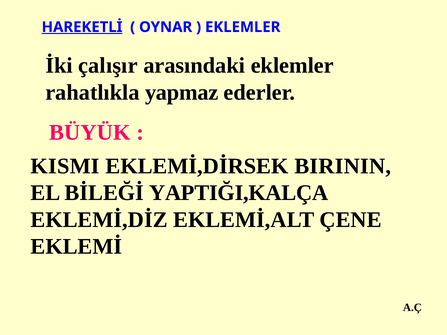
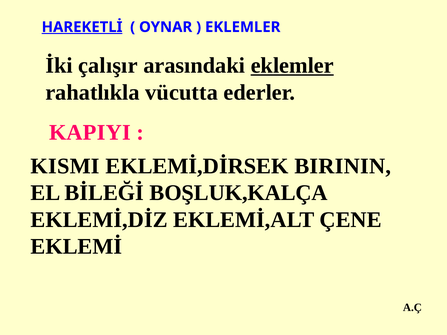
eklemler at (292, 66) underline: none -> present
yapmaz: yapmaz -> vücutta
BÜYÜK: BÜYÜK -> KAPIYI
YAPTIĞI,KALÇA: YAPTIĞI,KALÇA -> BOŞLUK,KALÇA
